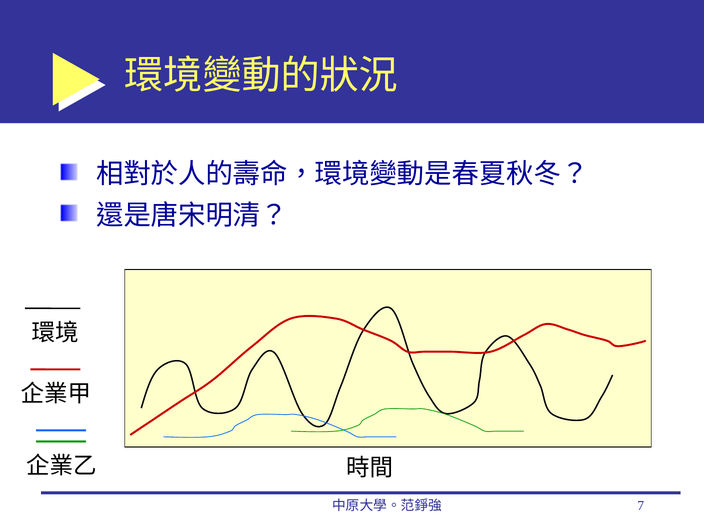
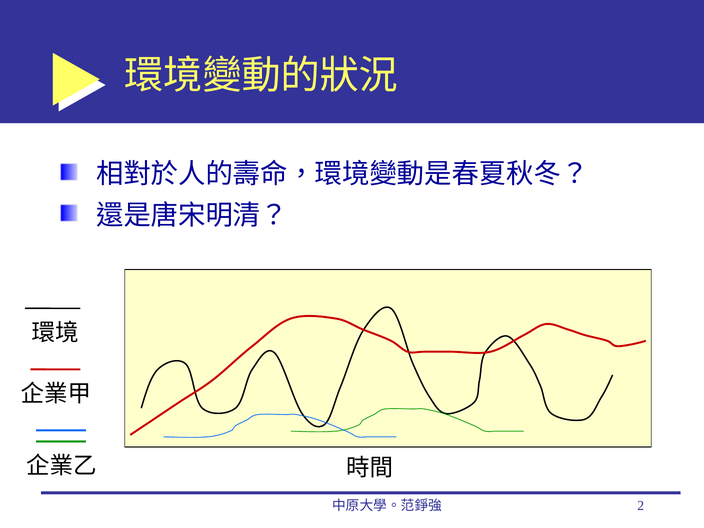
7: 7 -> 2
